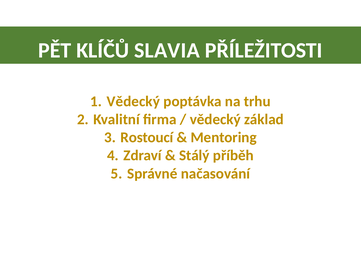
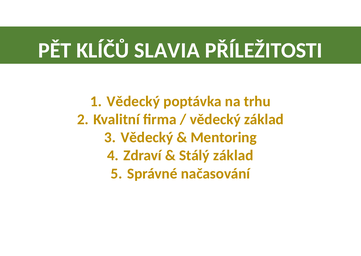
Rostoucí at (147, 138): Rostoucí -> Vědecký
Stálý příběh: příběh -> základ
